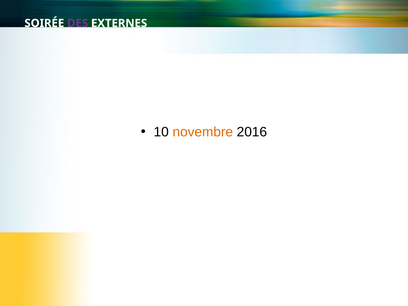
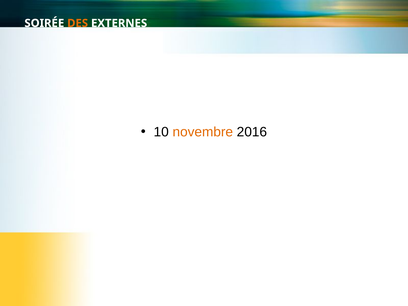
DES colour: purple -> orange
